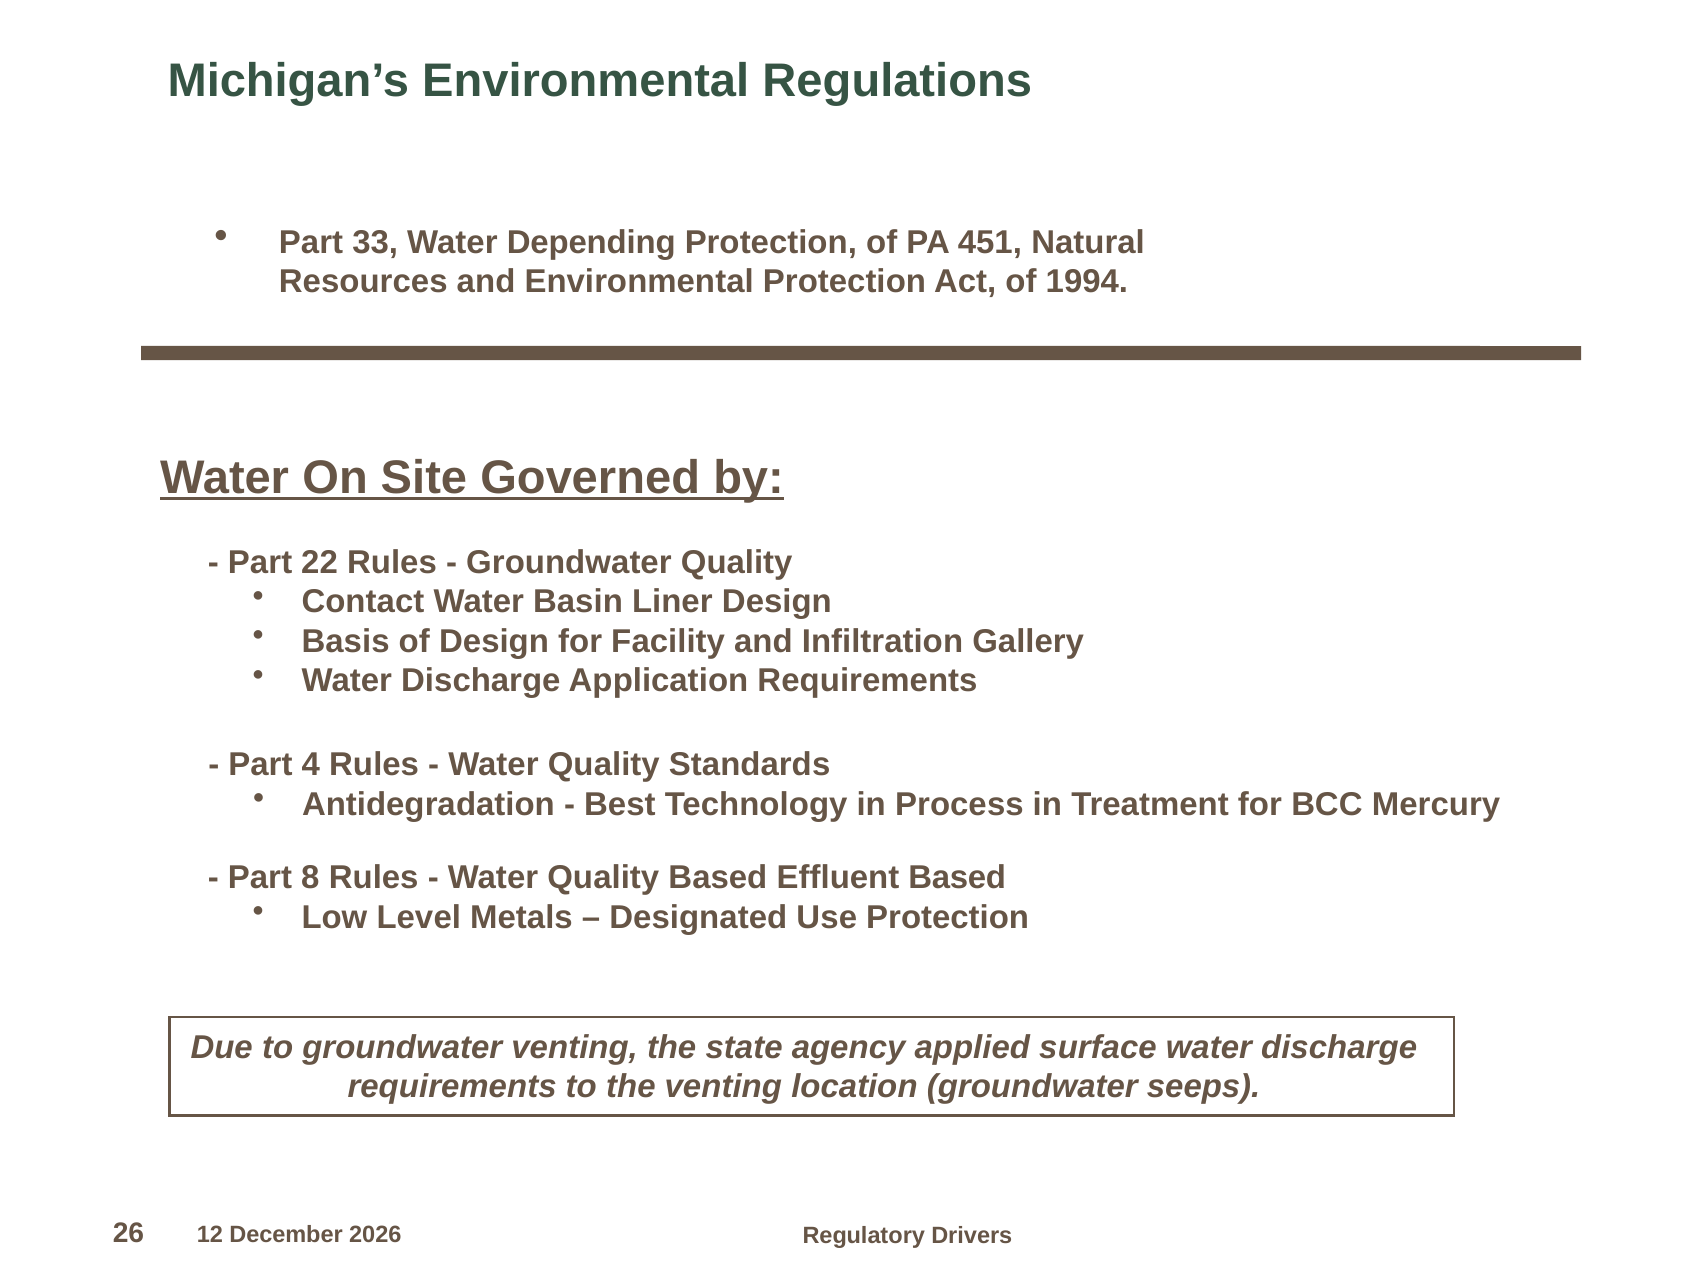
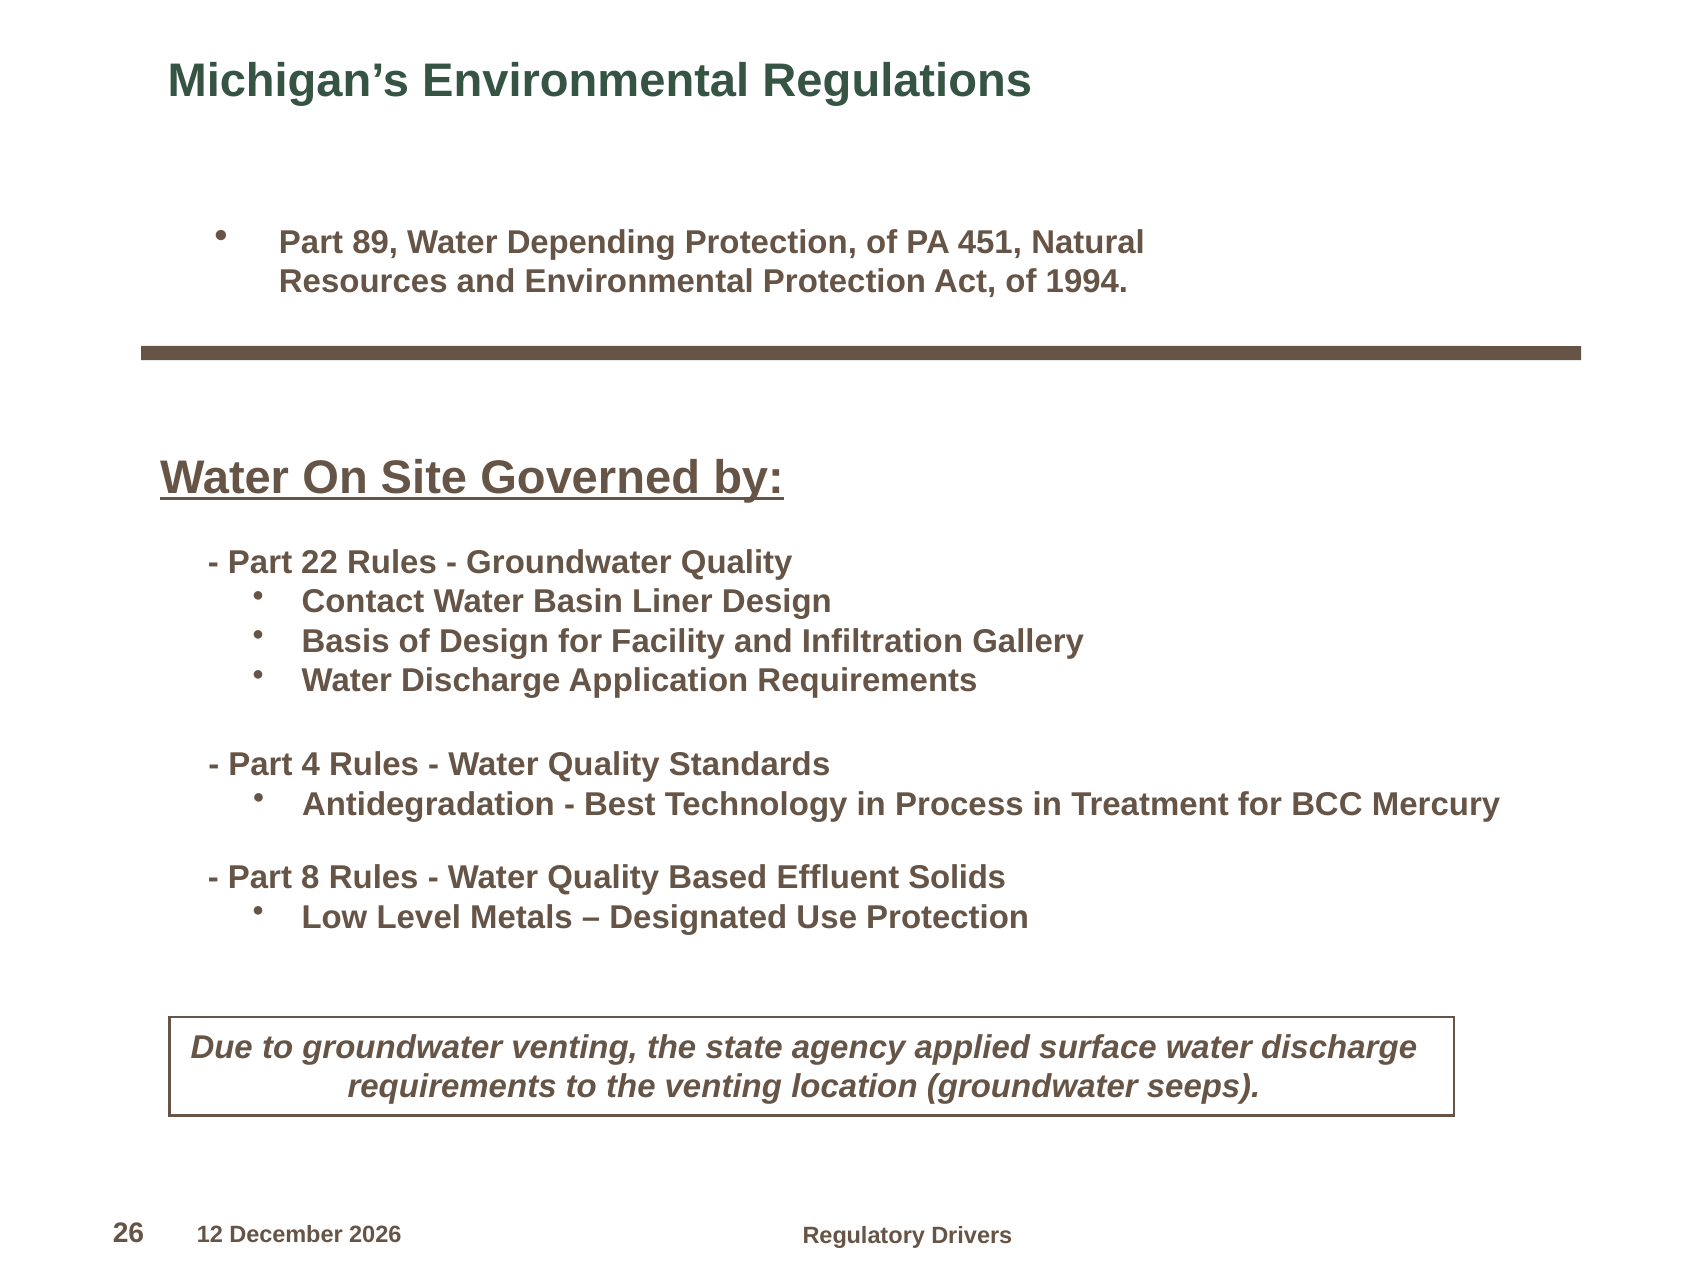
33: 33 -> 89
Effluent Based: Based -> Solids
